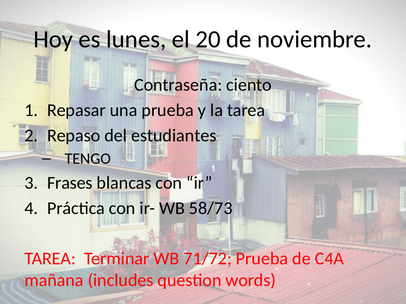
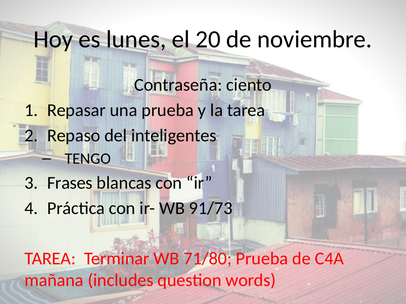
estudiantes: estudiantes -> inteligentes
58/73: 58/73 -> 91/73
71/72: 71/72 -> 71/80
